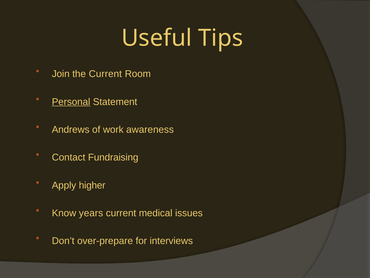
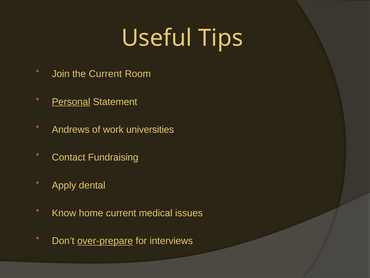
awareness: awareness -> universities
higher: higher -> dental
years: years -> home
over-prepare underline: none -> present
